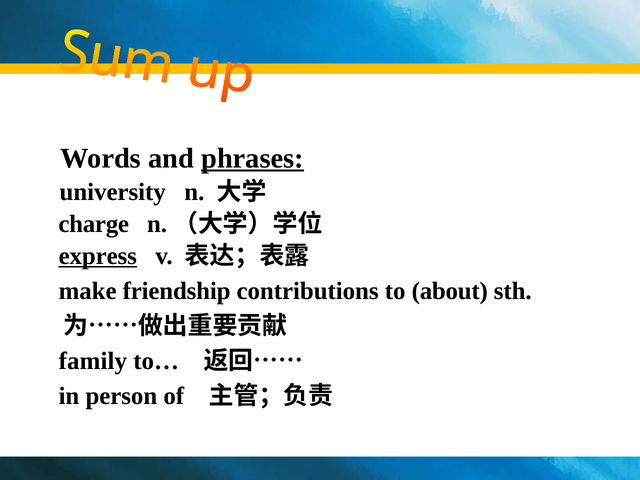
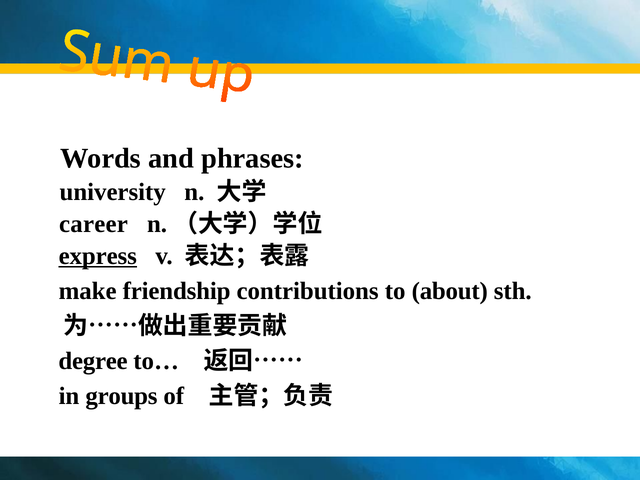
phrases underline: present -> none
charge: charge -> career
family: family -> degree
person: person -> groups
